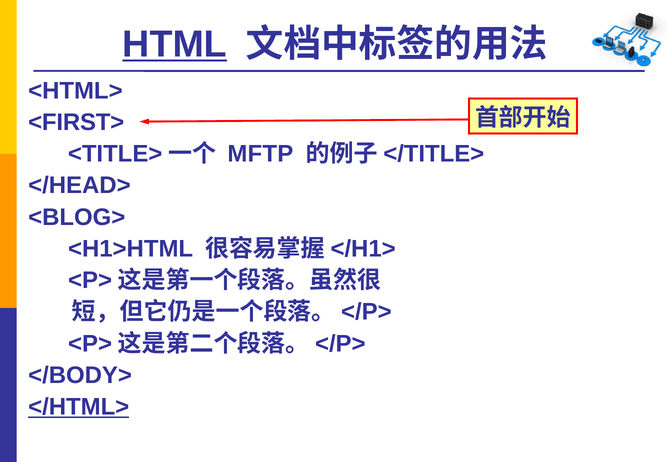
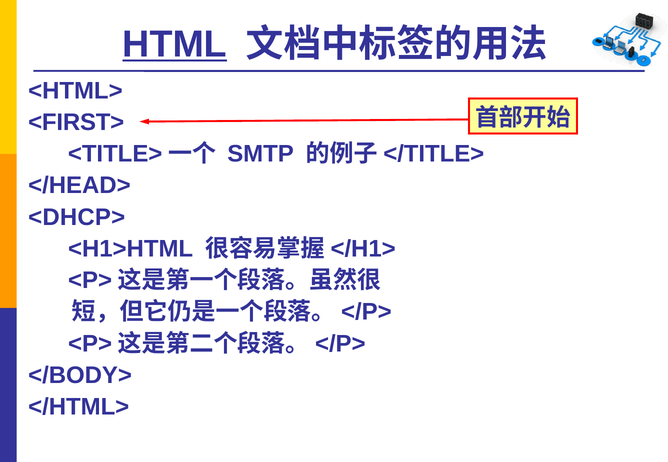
MFTP: MFTP -> SMTP
<BLOG>: <BLOG> -> <DHCP>
</HTML> underline: present -> none
